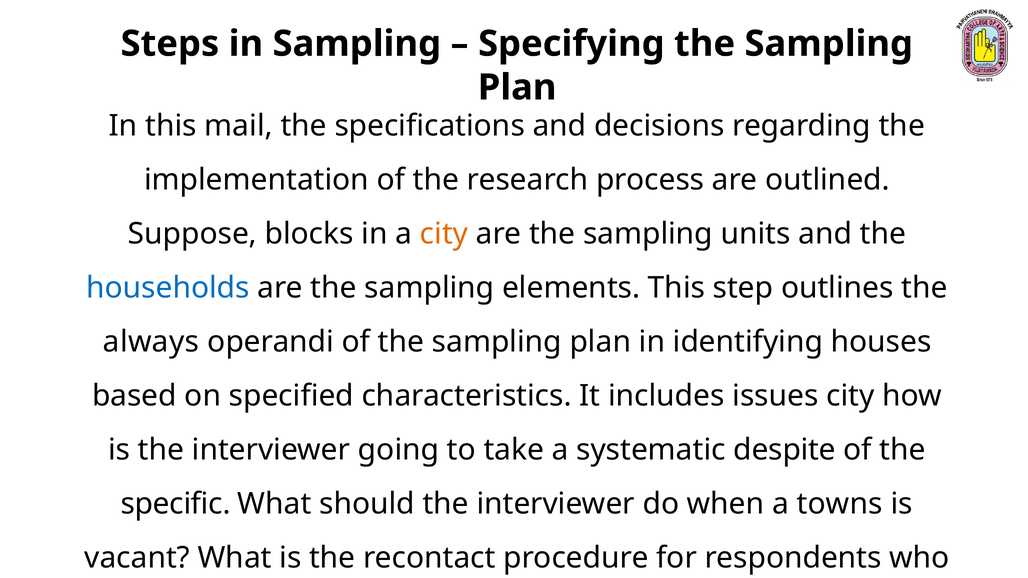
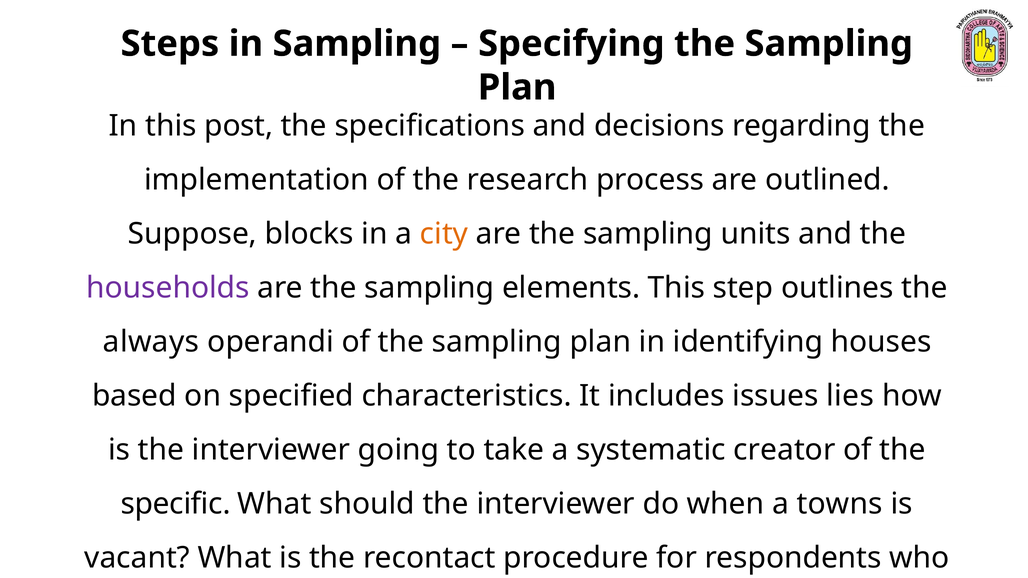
mail: mail -> post
households colour: blue -> purple
issues city: city -> lies
despite: despite -> creator
